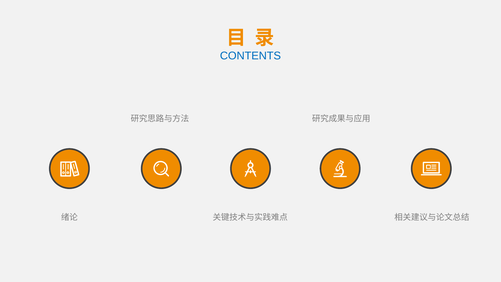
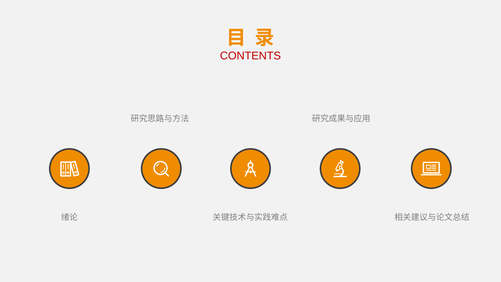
CONTENTS colour: blue -> red
